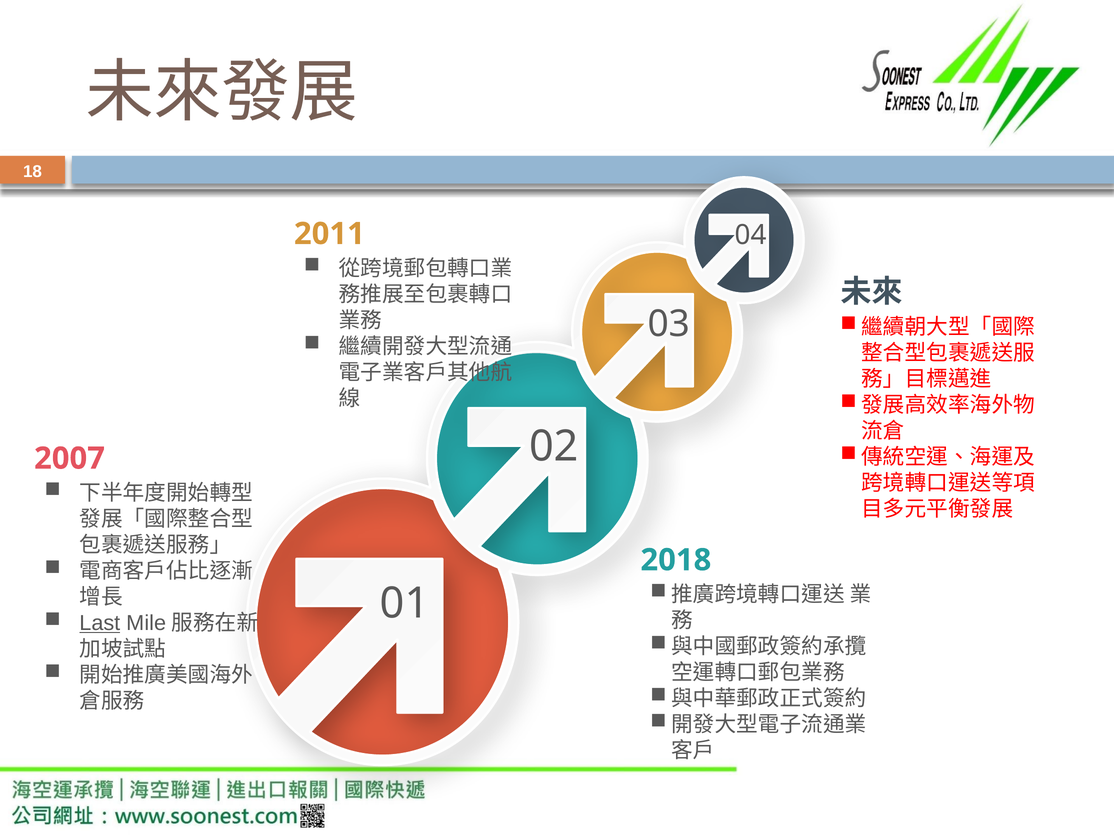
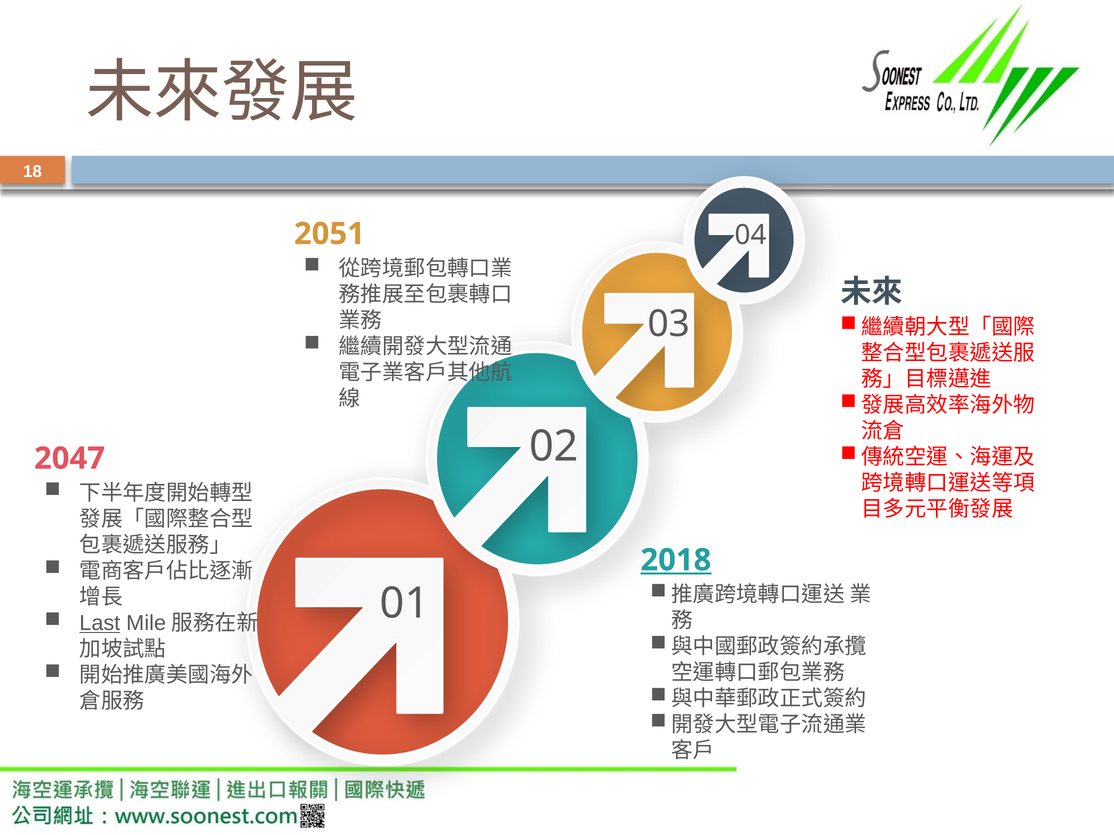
2011: 2011 -> 2051
2007: 2007 -> 2047
2018 underline: none -> present
